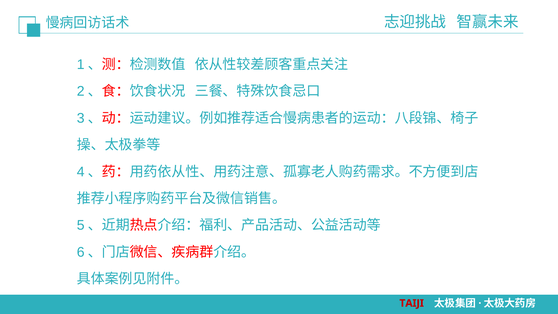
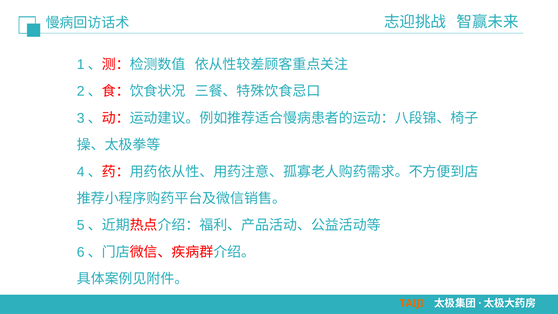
TAIJI colour: red -> orange
